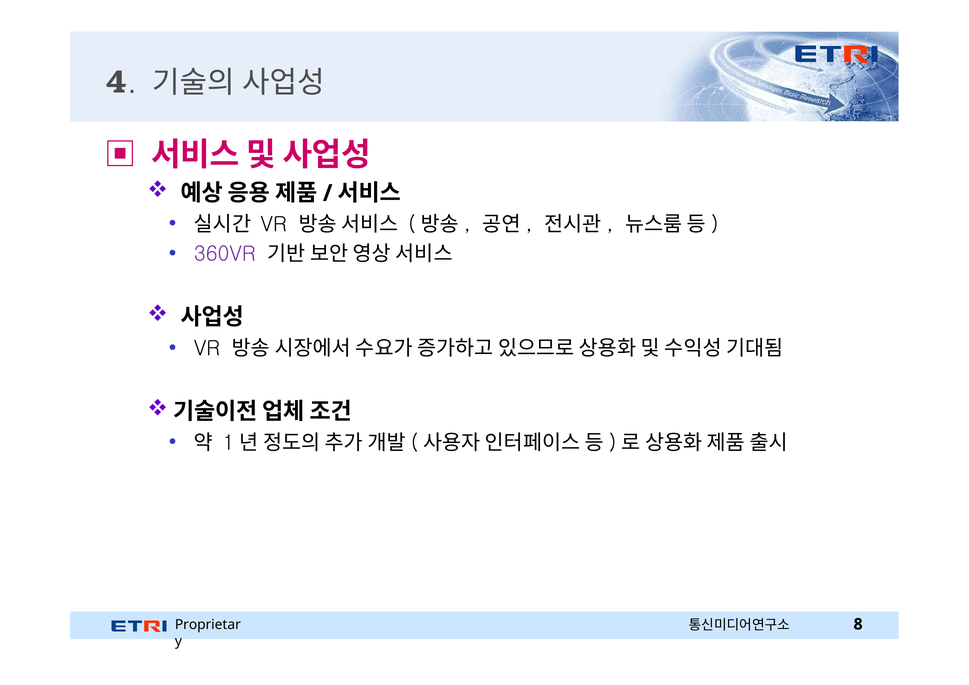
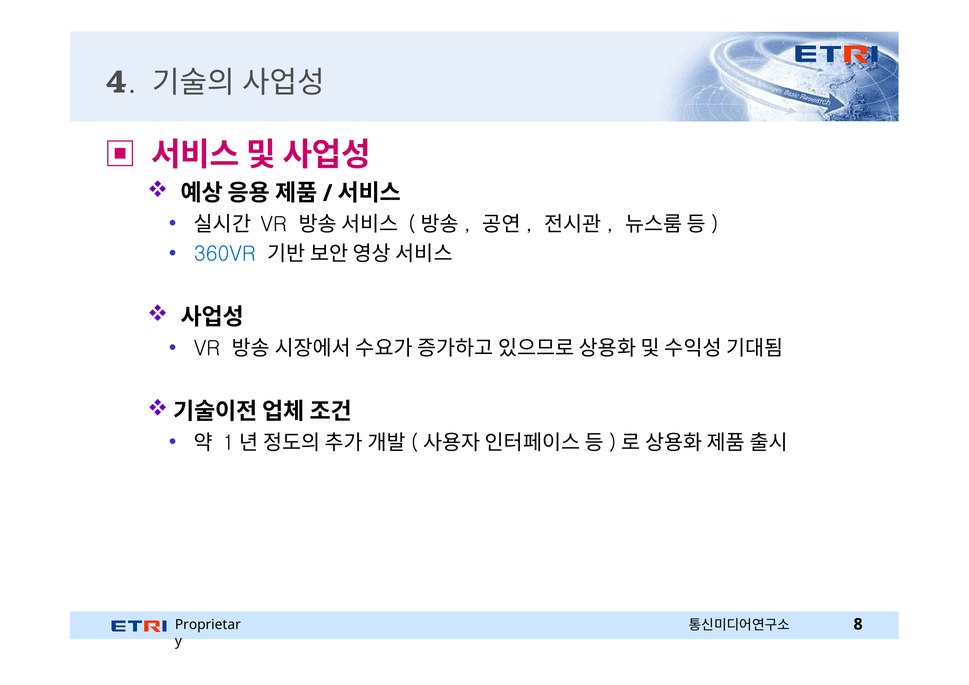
360VR colour: purple -> blue
